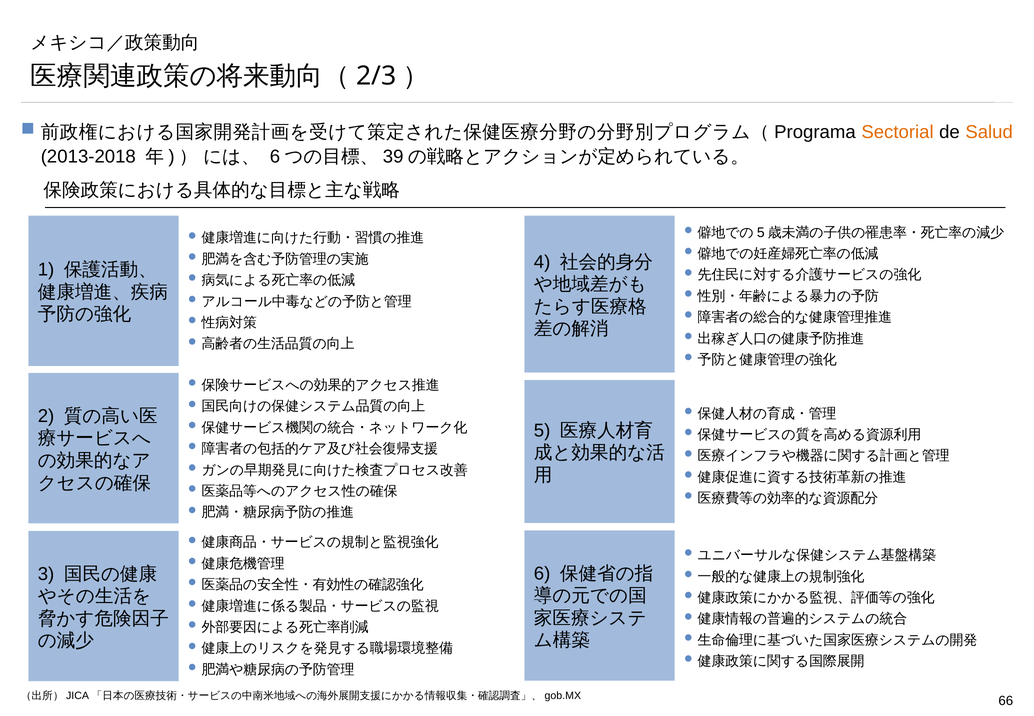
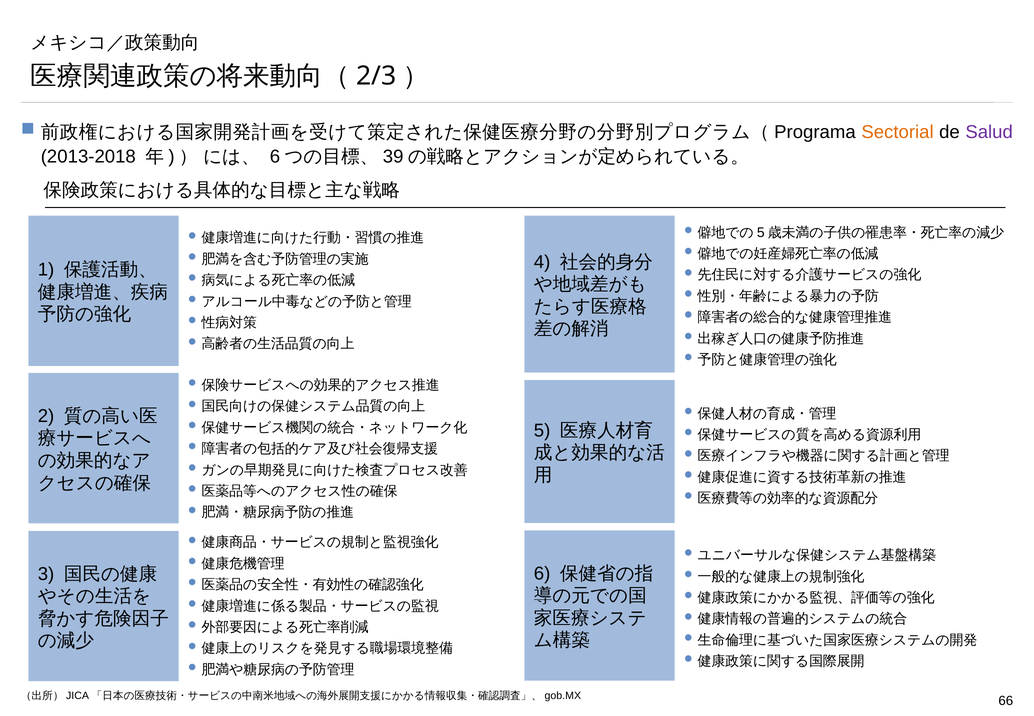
Salud colour: orange -> purple
